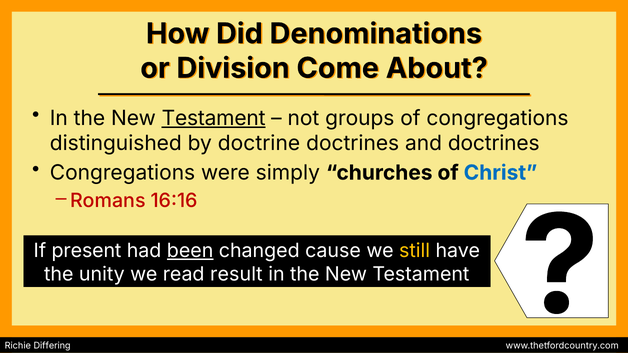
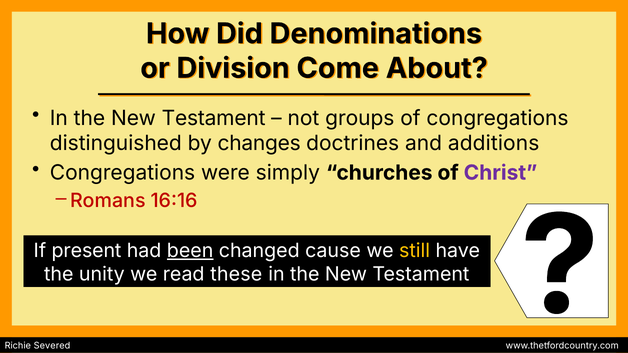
Testament at (214, 118) underline: present -> none
doctrine: doctrine -> changes
and doctrines: doctrines -> additions
Christ colour: blue -> purple
result: result -> these
Differing: Differing -> Severed
